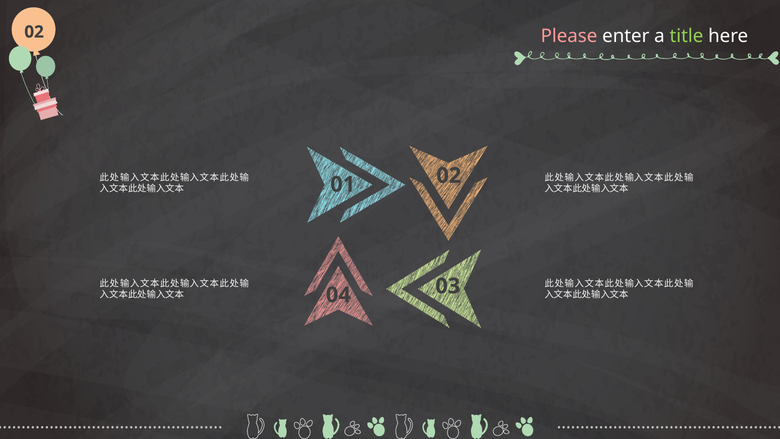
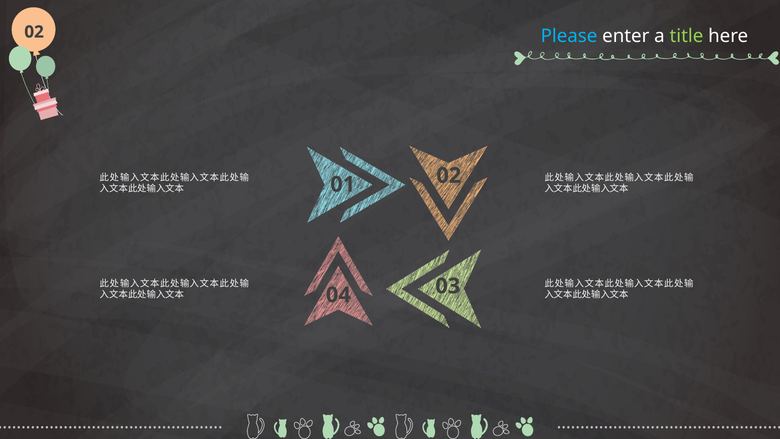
Please colour: pink -> light blue
